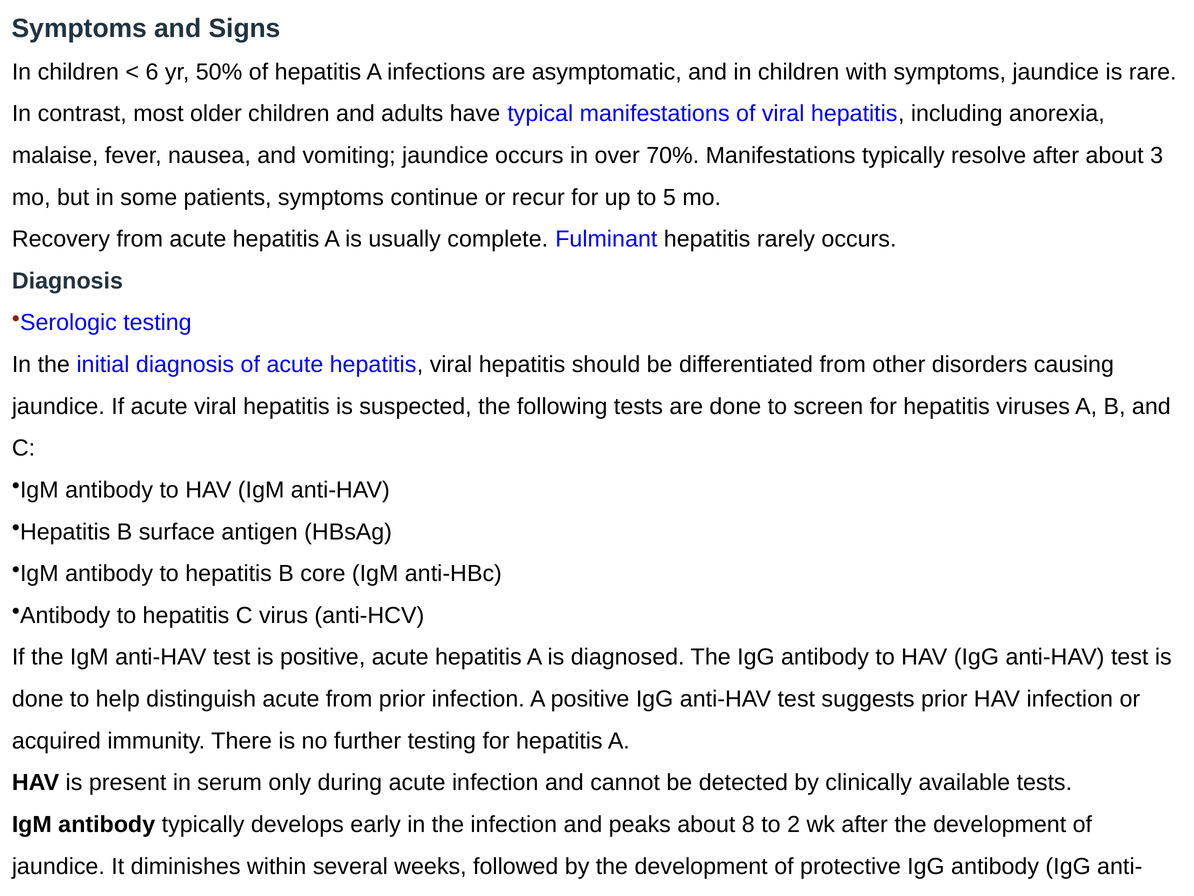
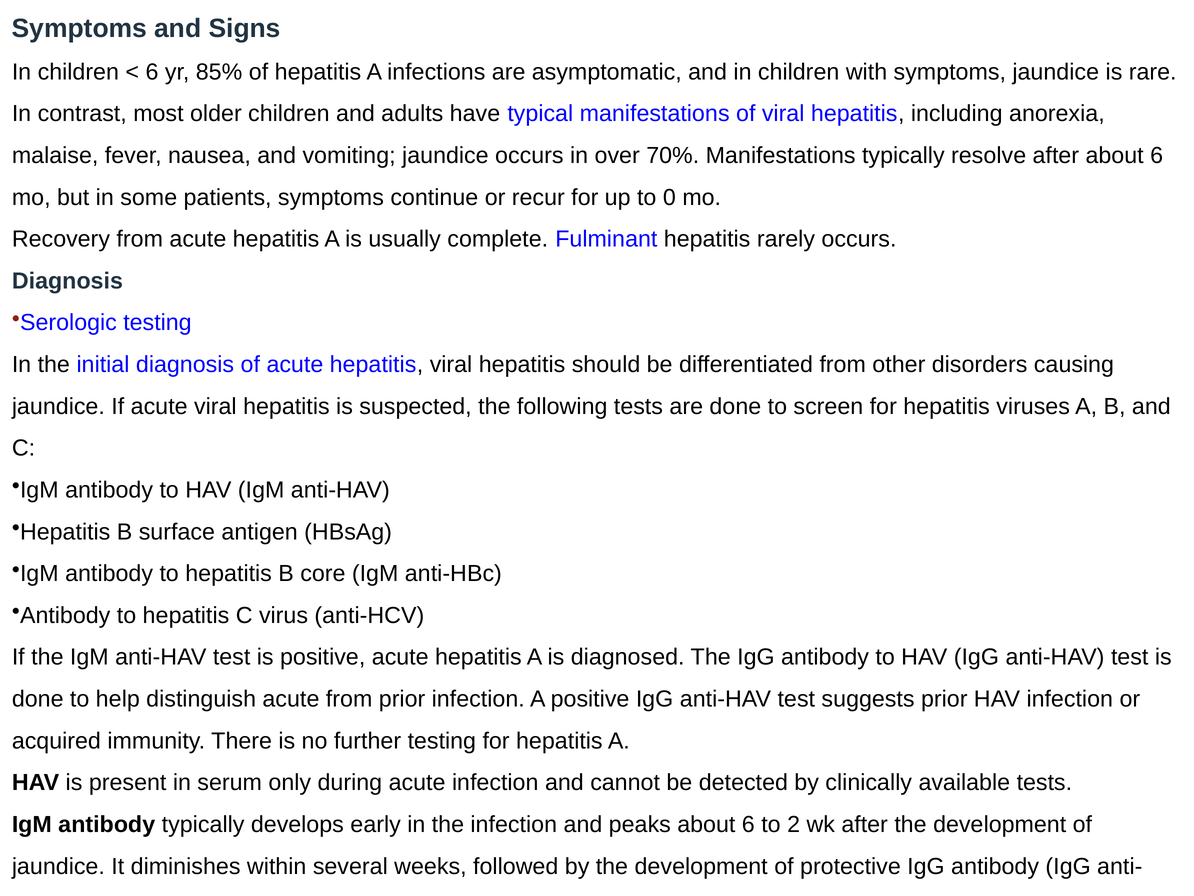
50%: 50% -> 85%
after about 3: 3 -> 6
5: 5 -> 0
peaks about 8: 8 -> 6
